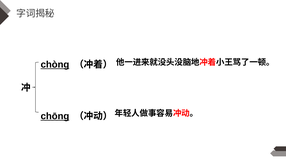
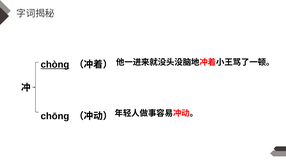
chōng underline: present -> none
